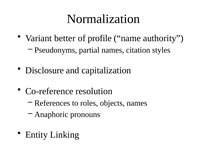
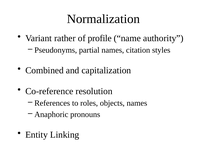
better: better -> rather
Disclosure: Disclosure -> Combined
